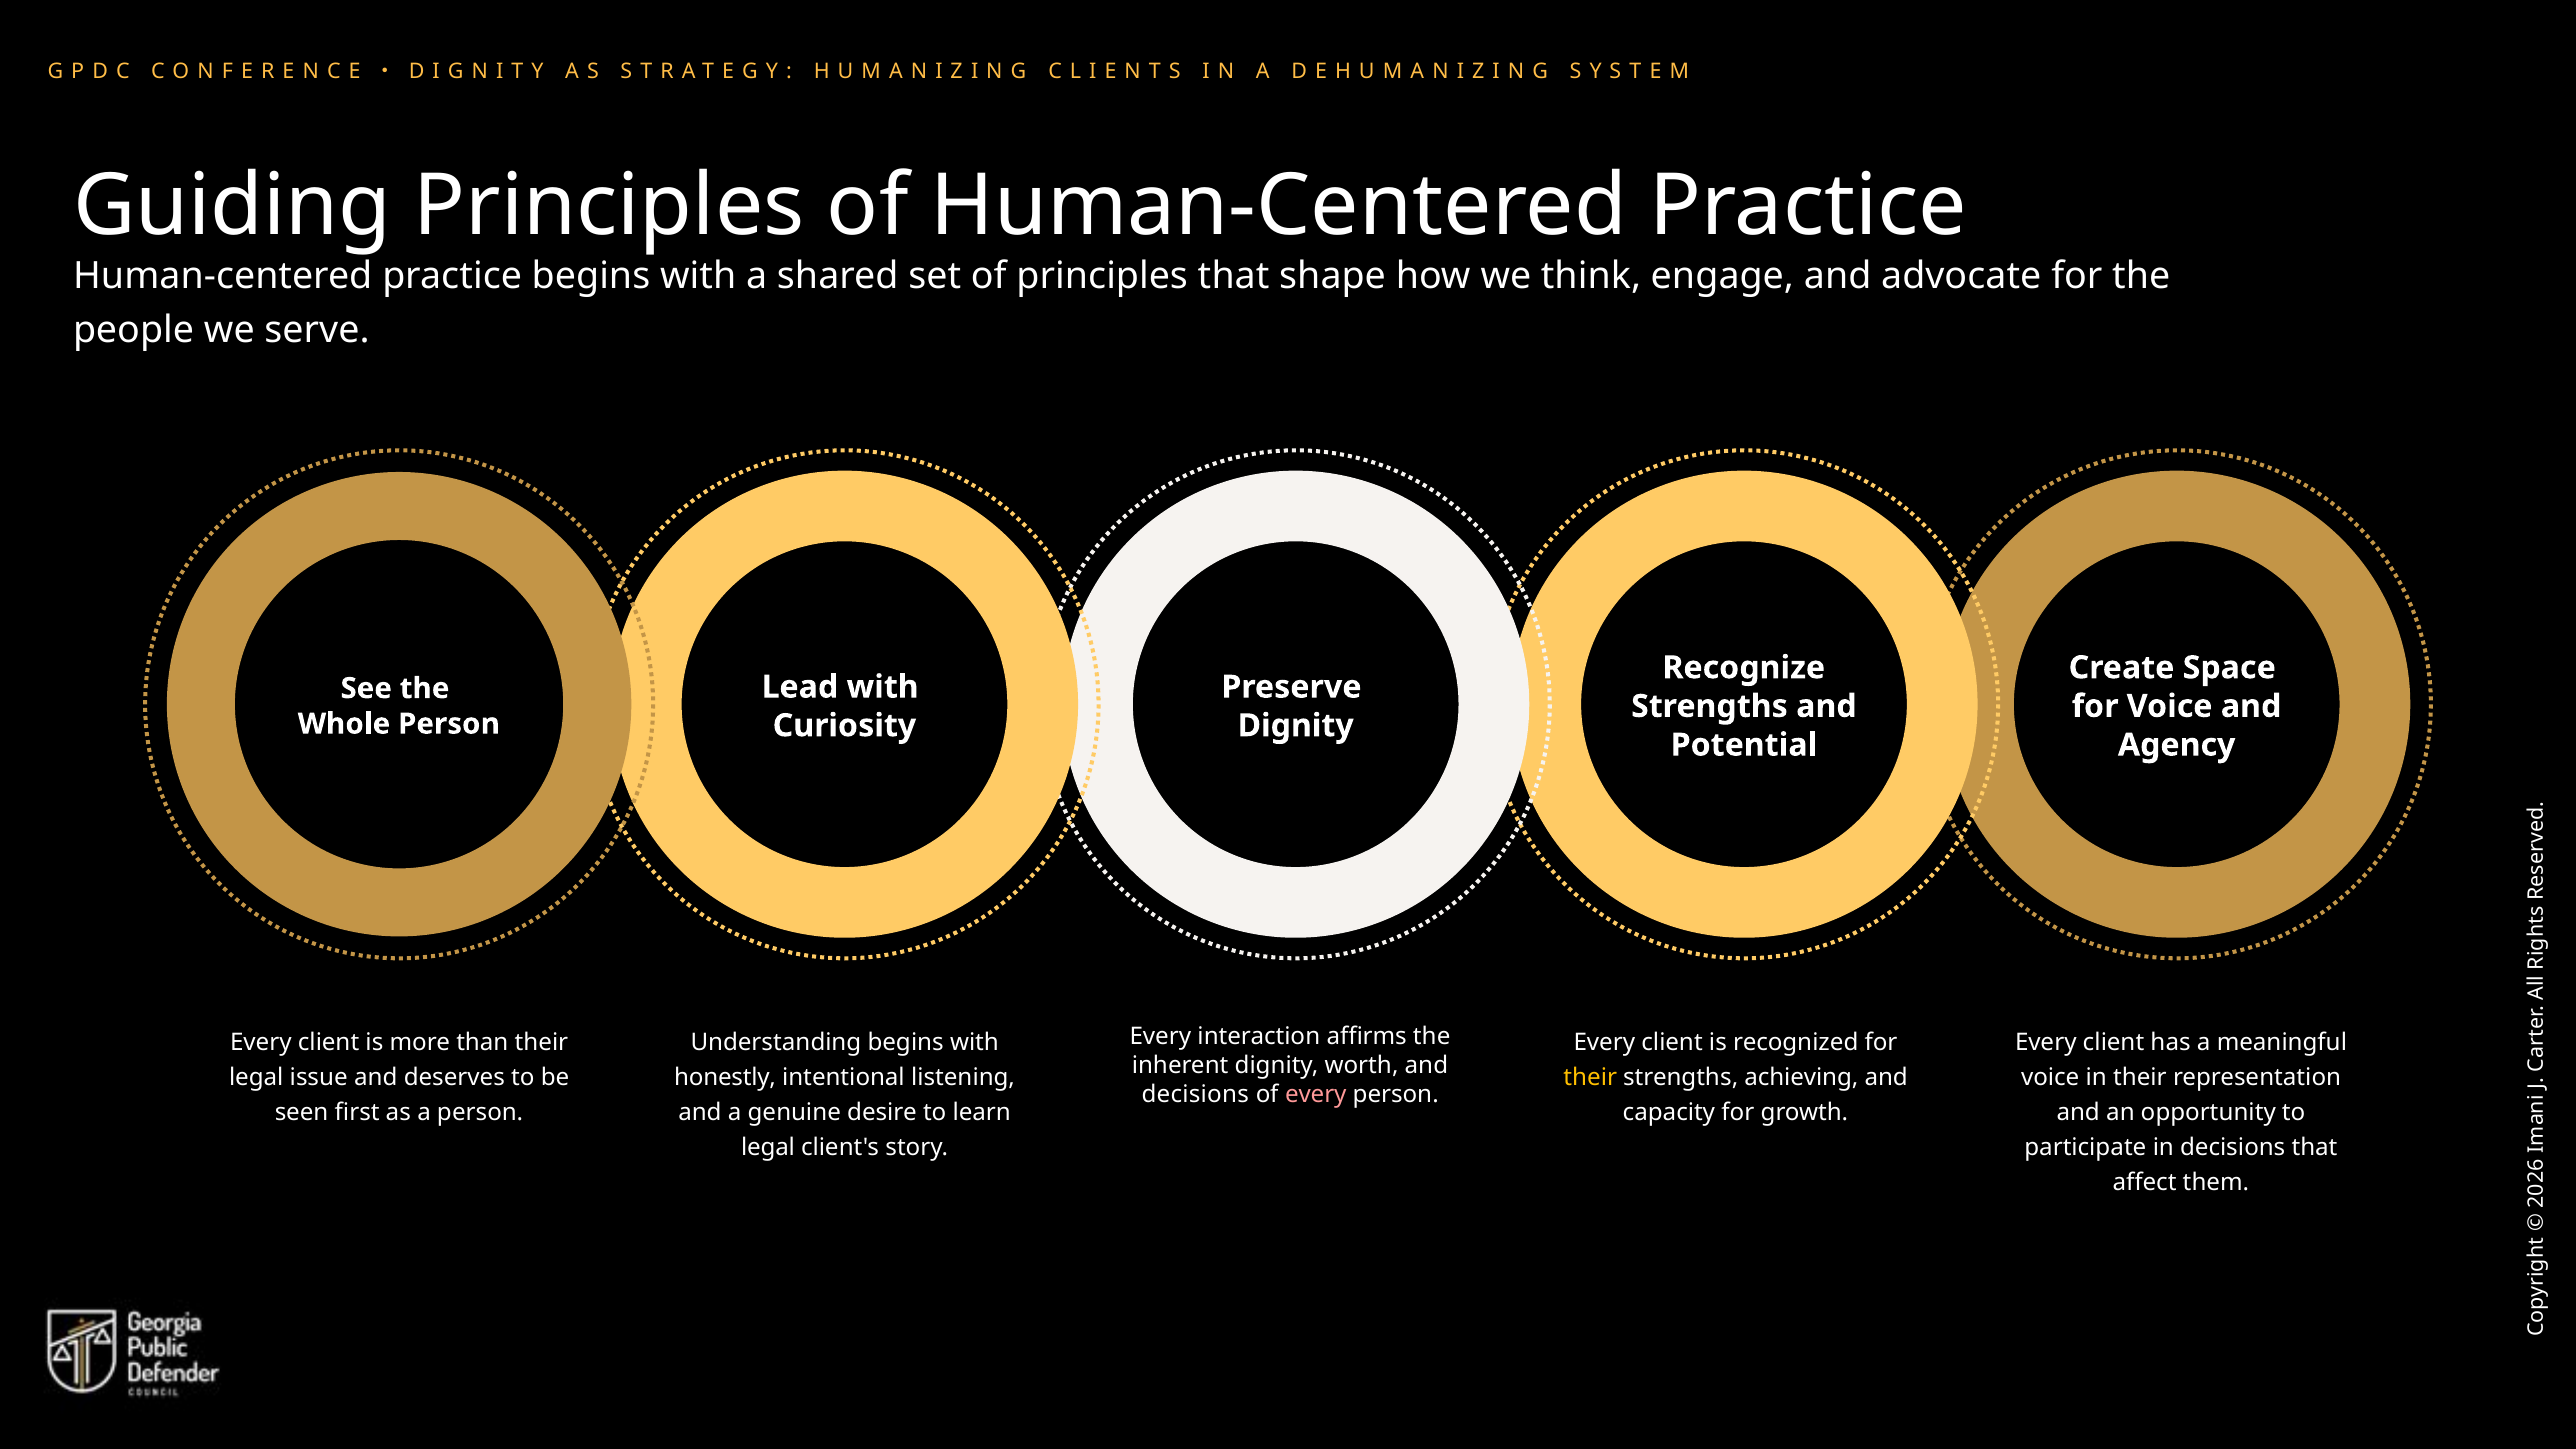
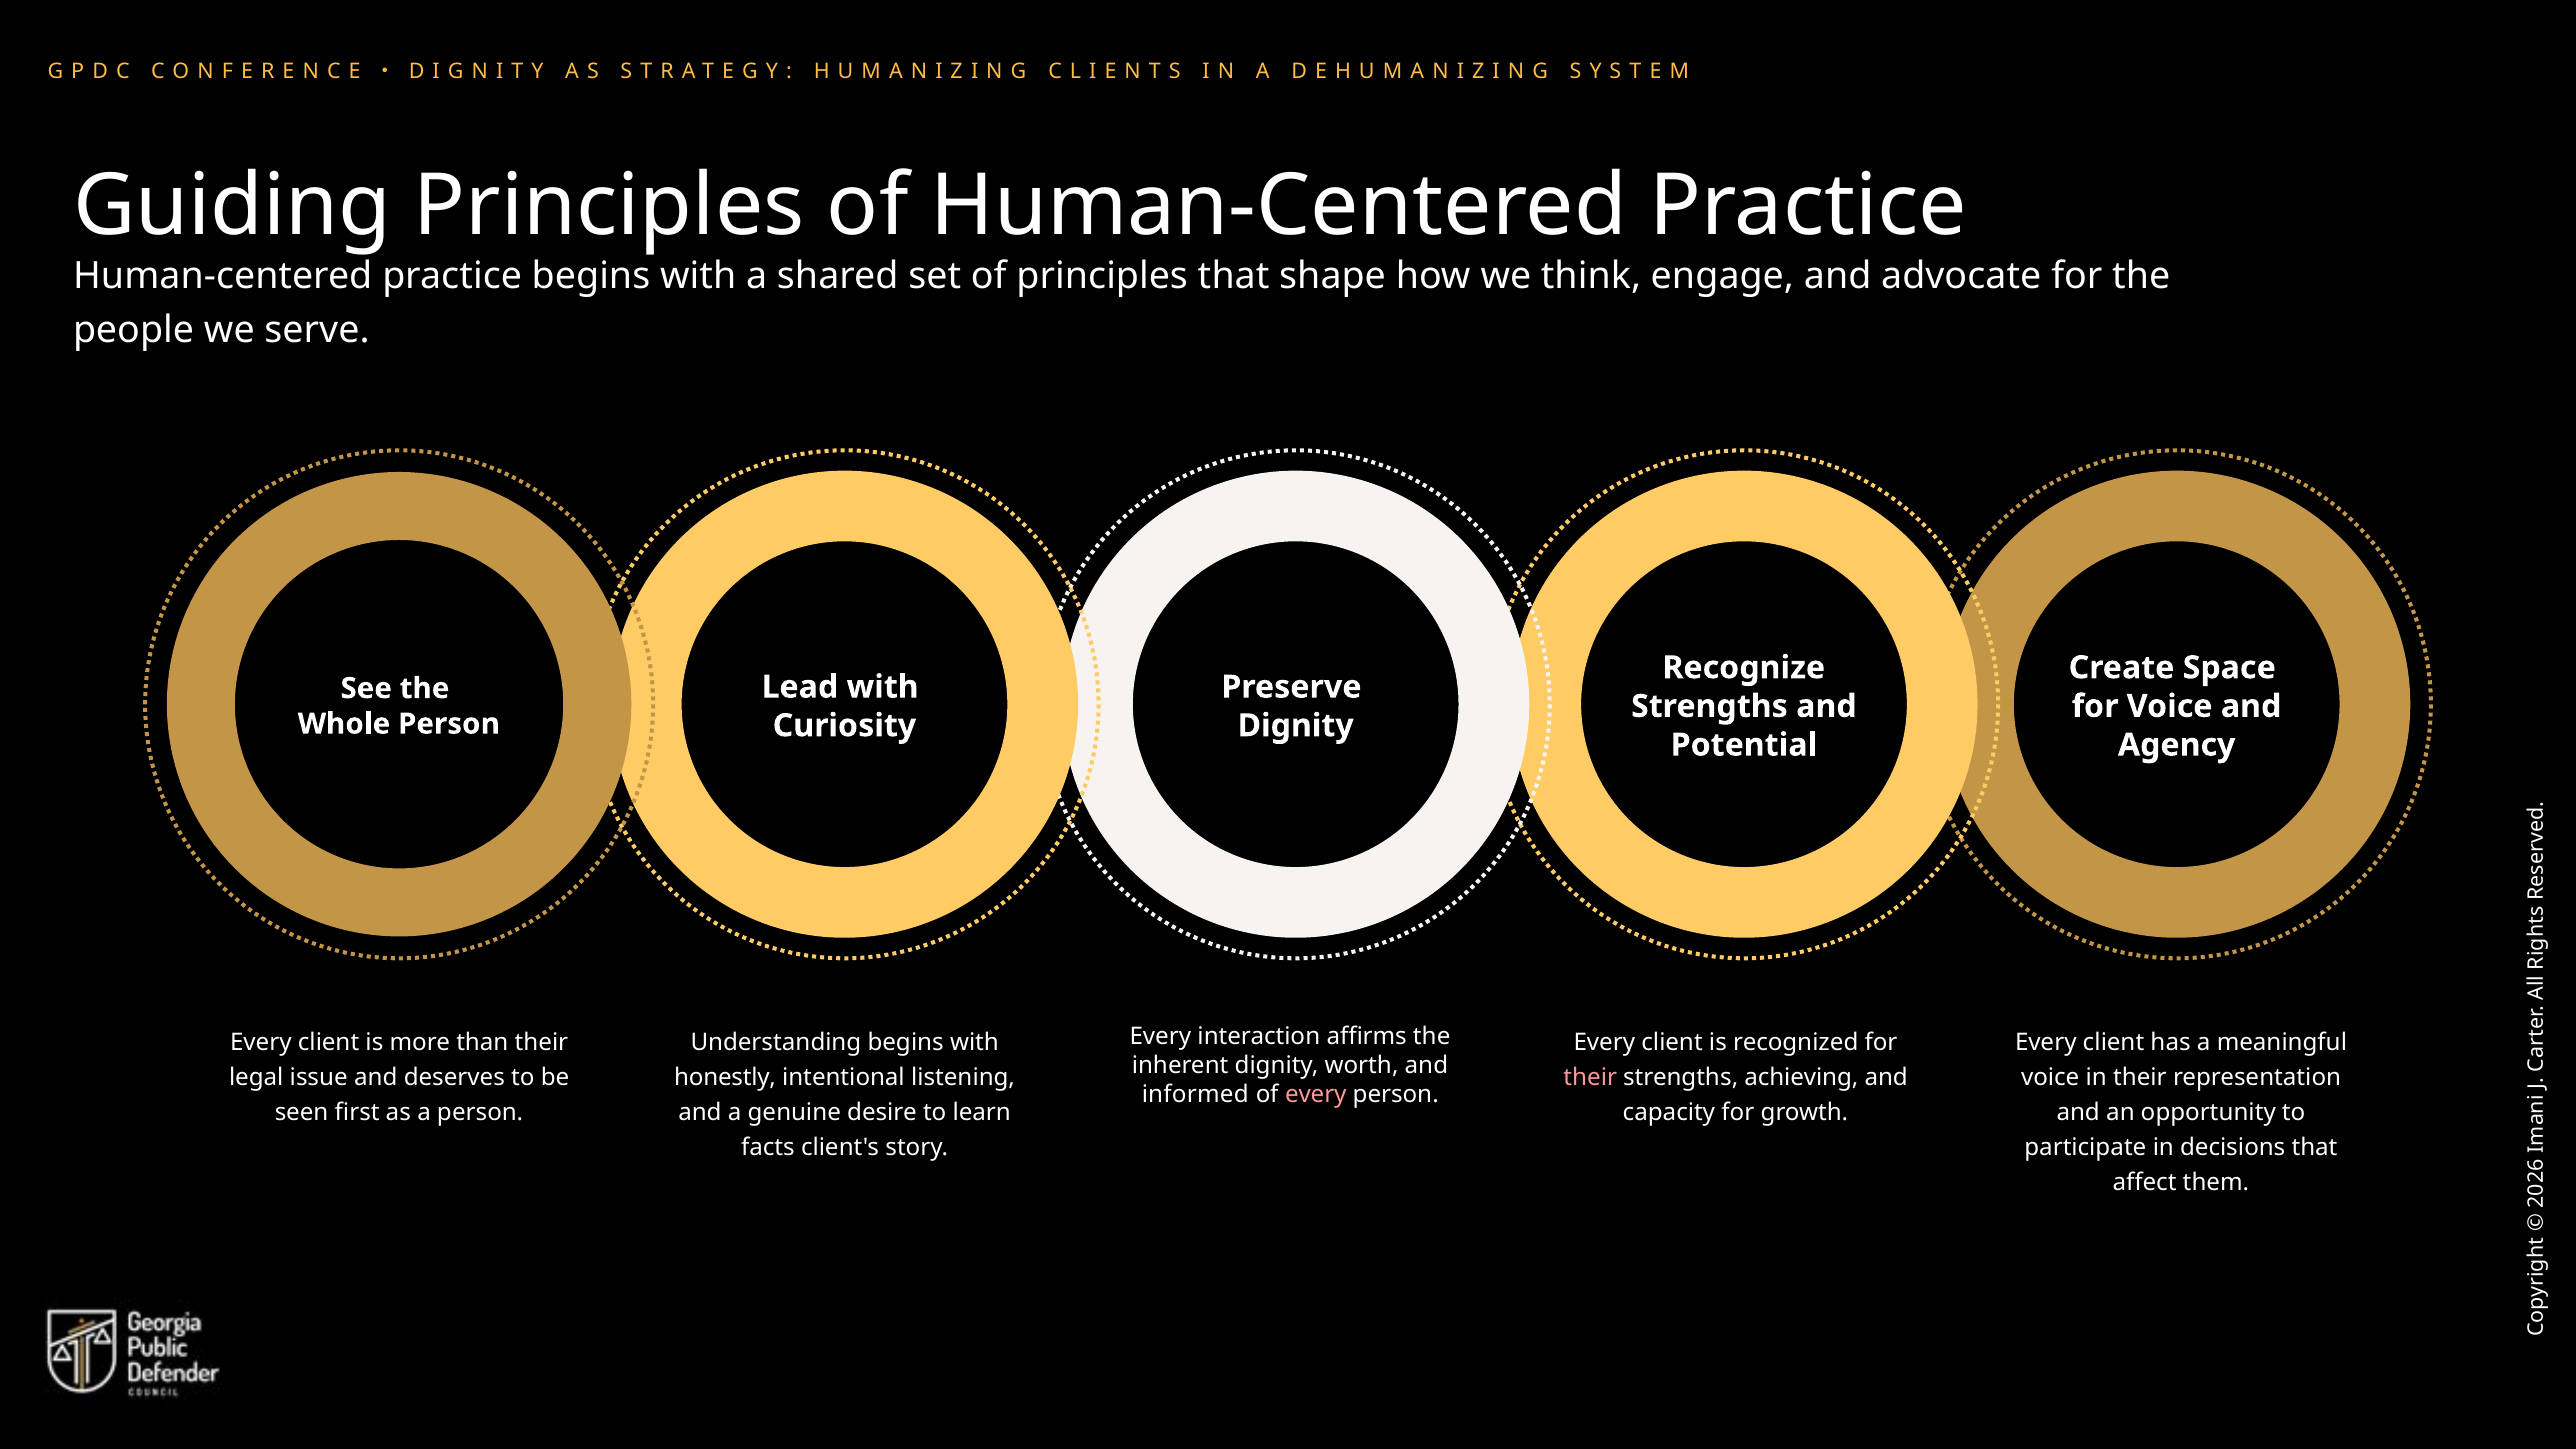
their at (1590, 1078) colour: yellow -> pink
decisions at (1195, 1095): decisions -> informed
legal at (768, 1147): legal -> facts
